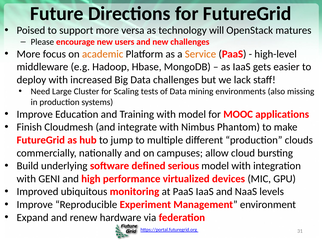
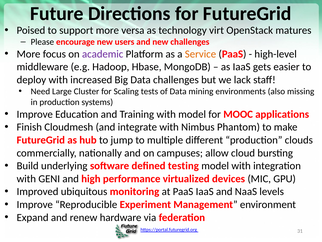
will: will -> virt
academic colour: orange -> purple
serious: serious -> testing
